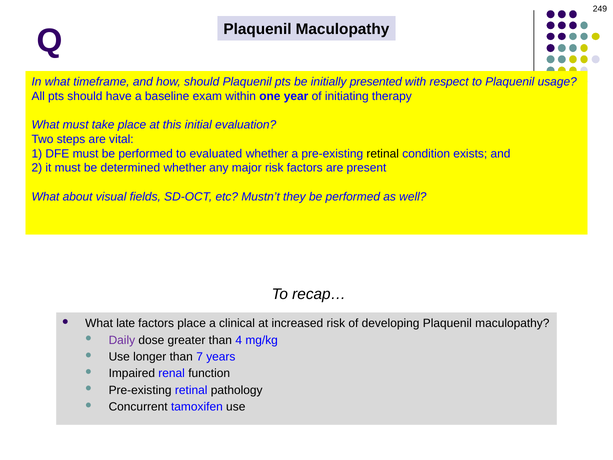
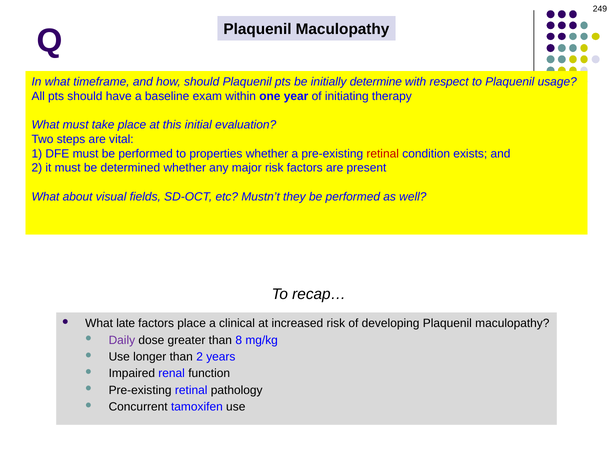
presented: presented -> determine
evaluated: evaluated -> properties
retinal at (383, 154) colour: black -> red
4: 4 -> 8
than 7: 7 -> 2
